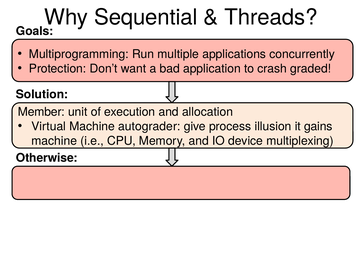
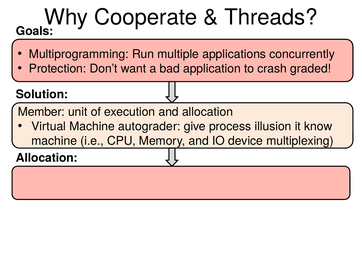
Sequential: Sequential -> Cooperate
gains: gains -> know
Otherwise at (47, 157): Otherwise -> Allocation
